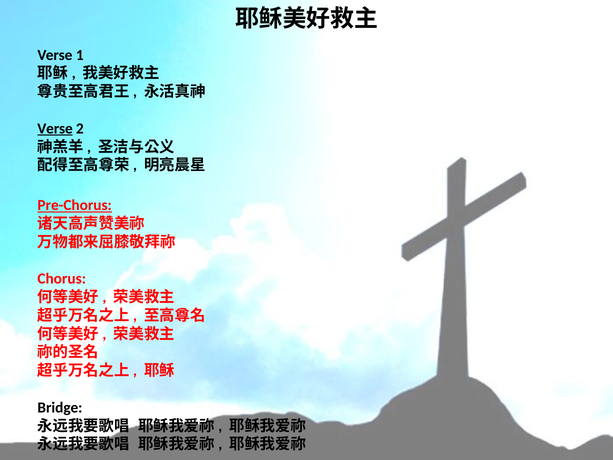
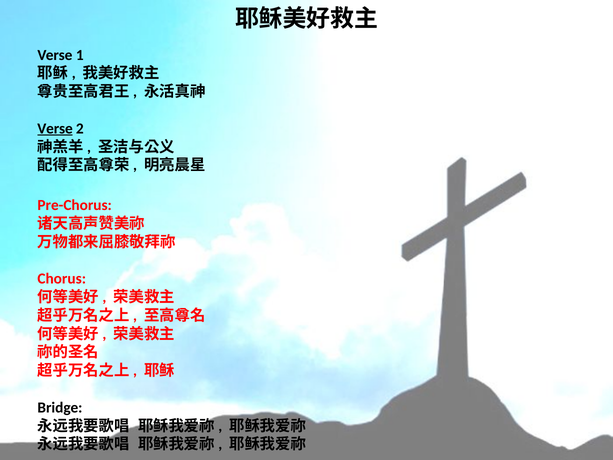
Pre-Chorus underline: present -> none
